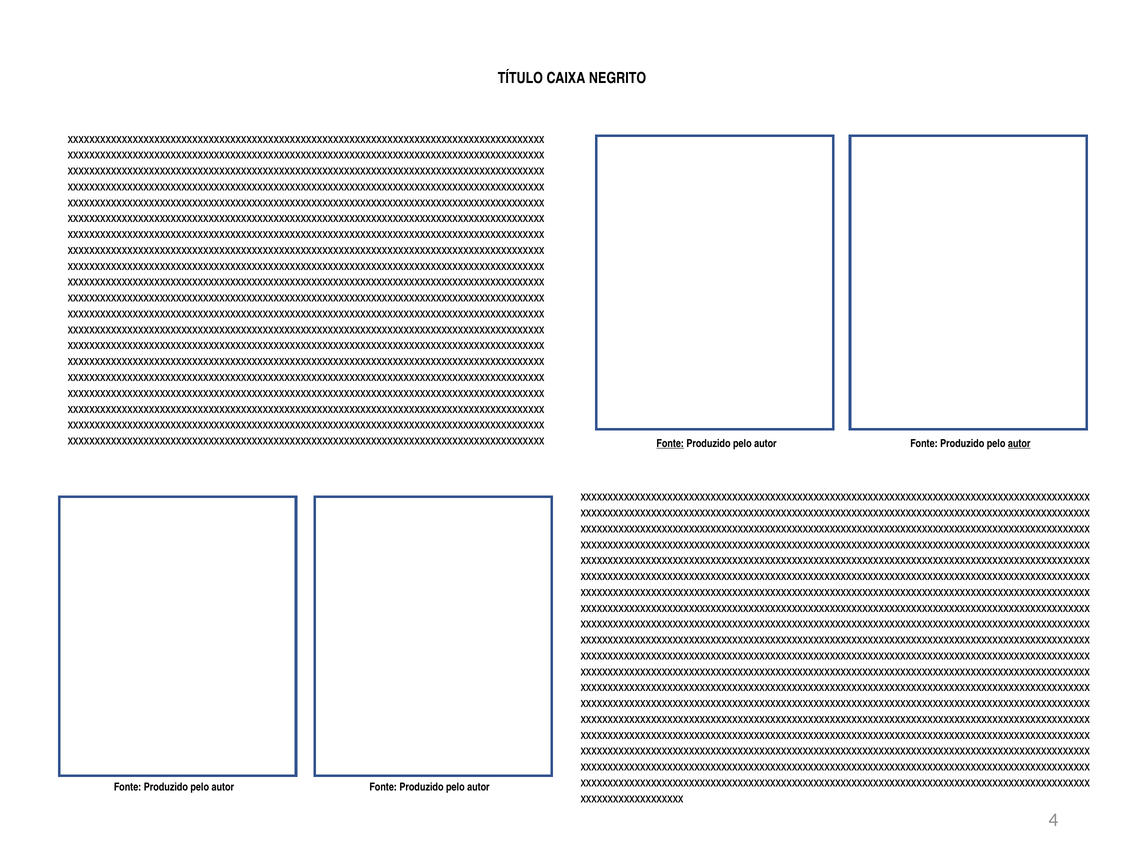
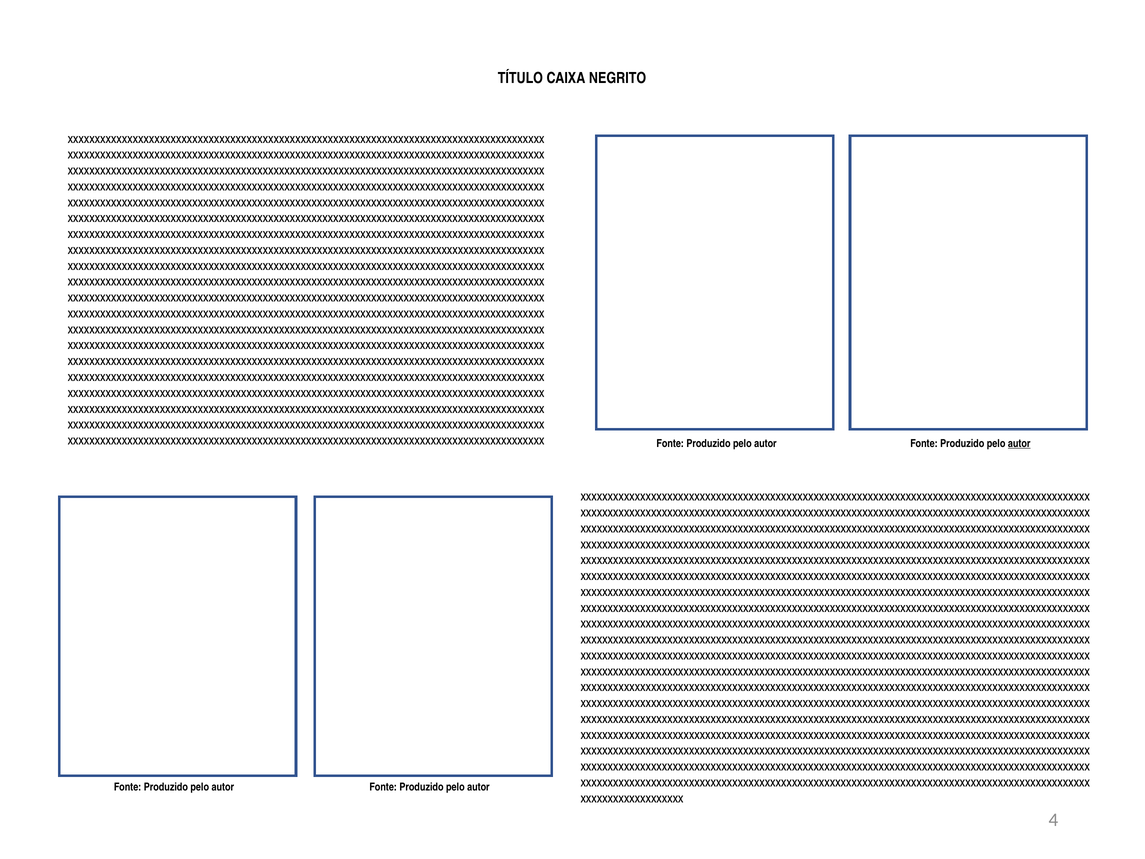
Fonte at (670, 443) underline: present -> none
